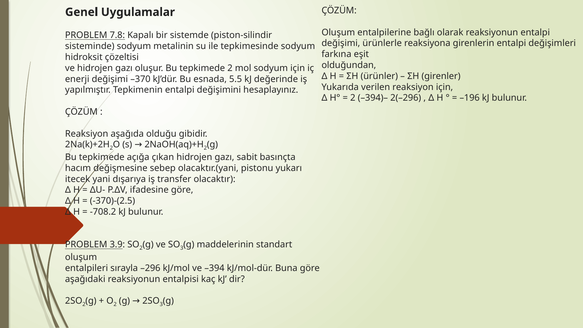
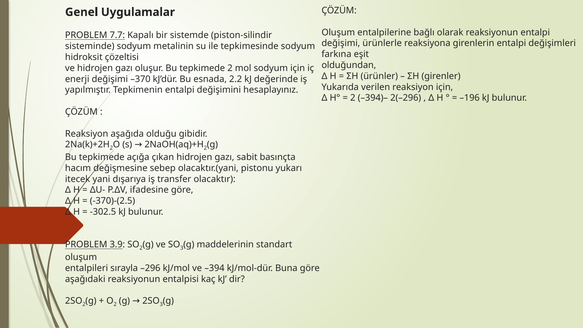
7.8: 7.8 -> 7.7
5.5: 5.5 -> 2.2
-708.2: -708.2 -> -302.5
